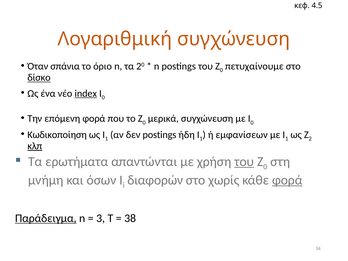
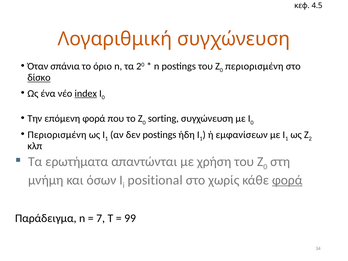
πετυχαίνουμε at (254, 66): πετυχαίνουμε -> περιορισμένη
μερικά: μερικά -> sorting
Κωδικοποίηση at (57, 135): Κωδικοποίηση -> Περιορισμένη
κλπ underline: present -> none
του at (244, 162) underline: present -> none
διαφορών: διαφορών -> positional
Παράδειγμα underline: present -> none
3: 3 -> 7
38: 38 -> 99
